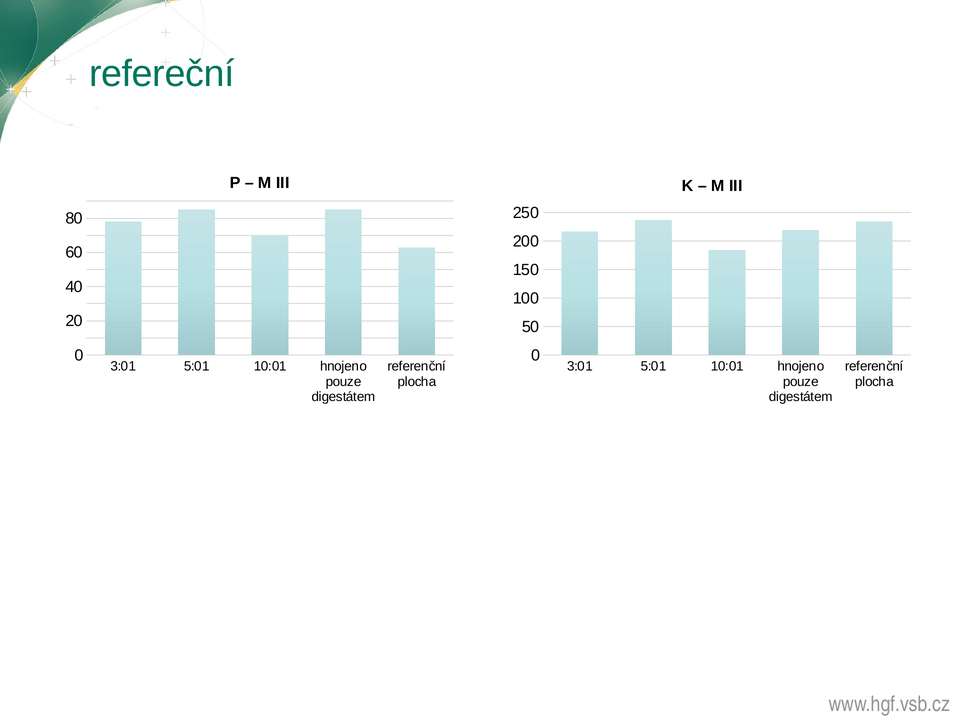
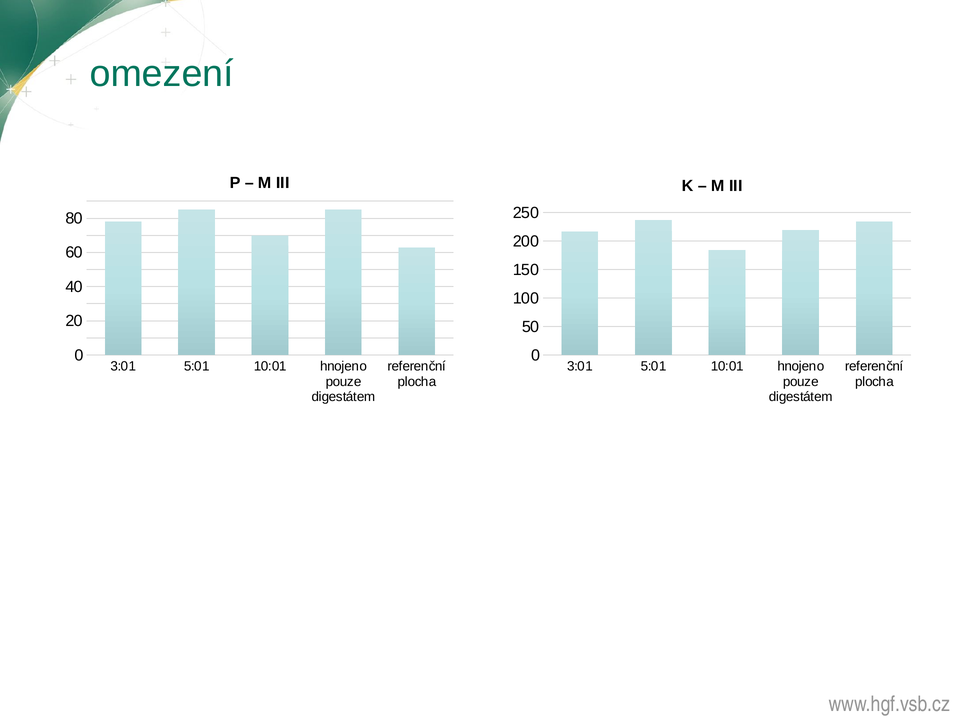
refereční: refereční -> omezení
